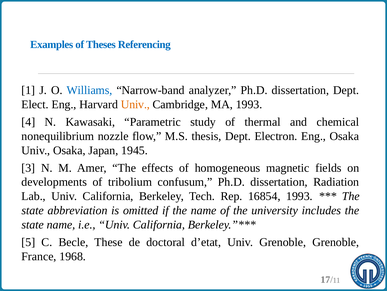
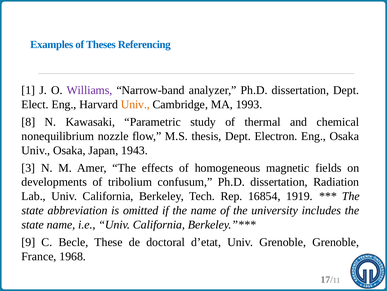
Williams colour: blue -> purple
4: 4 -> 8
1945: 1945 -> 1943
16854 1993: 1993 -> 1919
5: 5 -> 9
